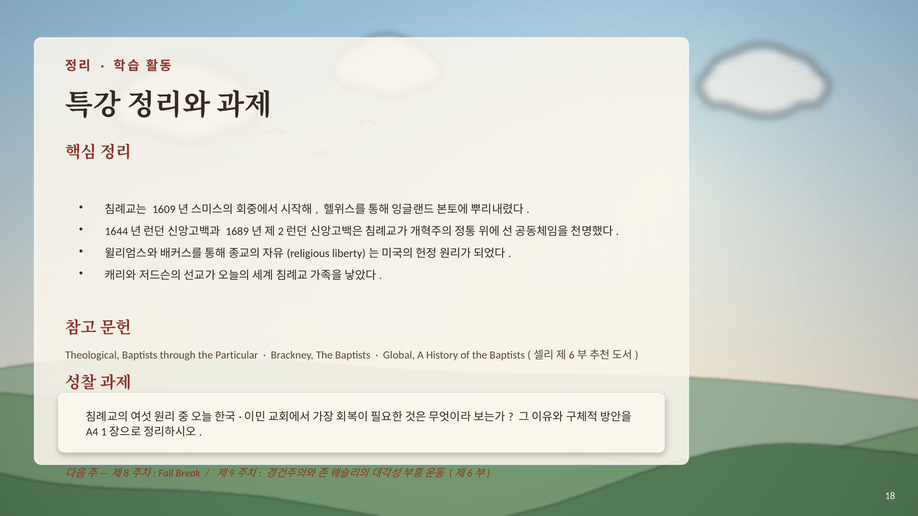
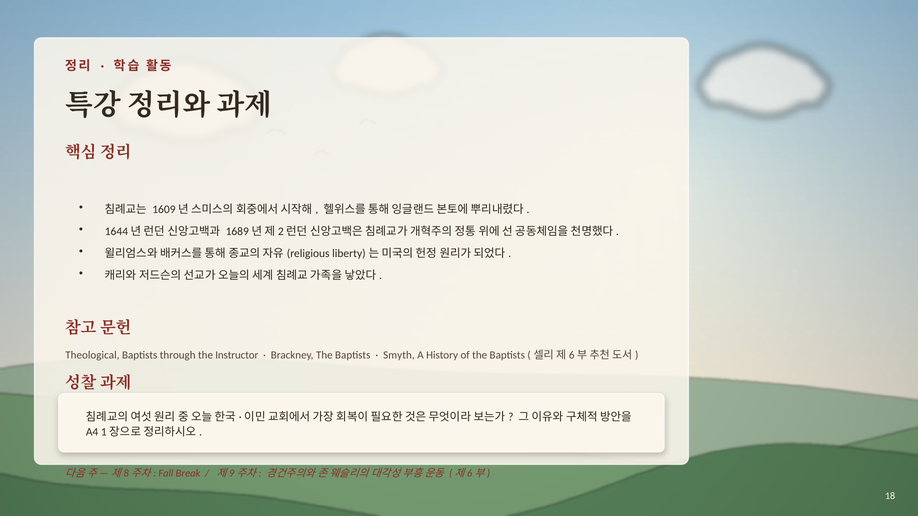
Particular: Particular -> Instructor
Global: Global -> Smyth
